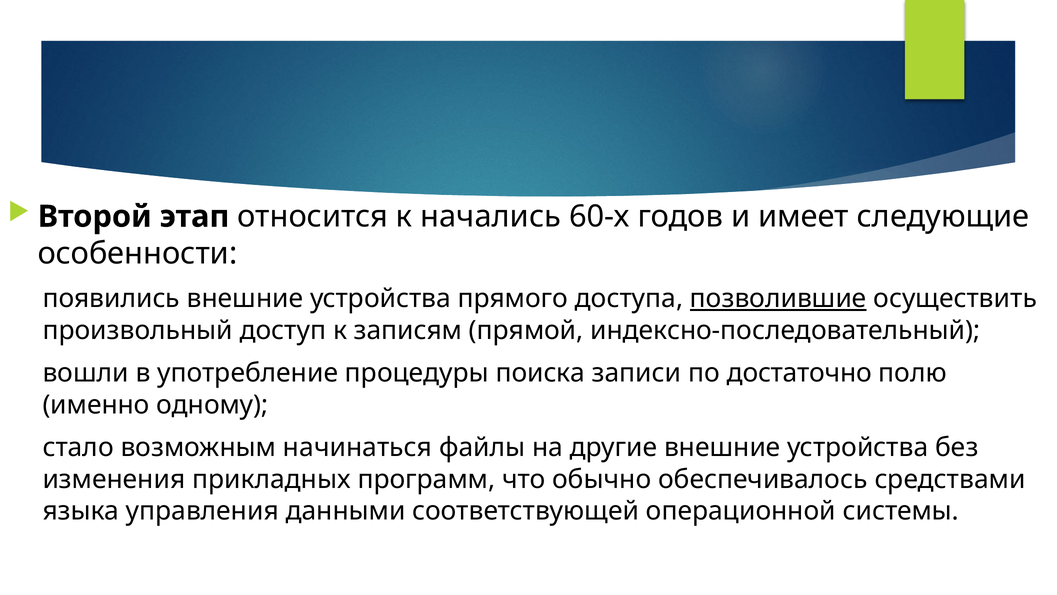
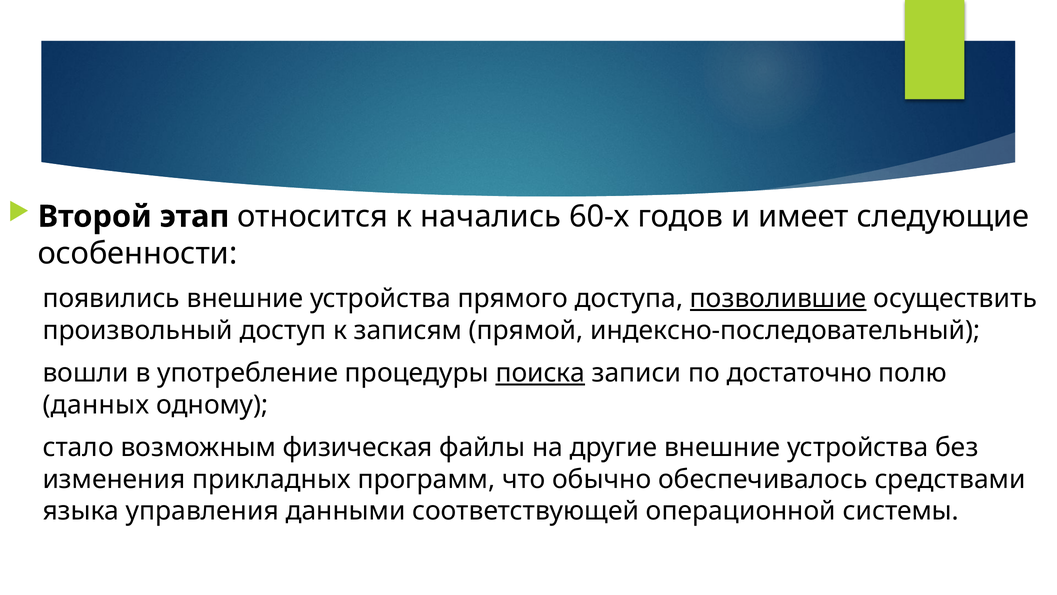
поиска underline: none -> present
именно: именно -> данных
начинаться: начинаться -> физическая
